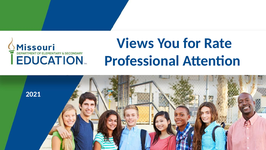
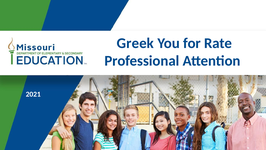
Views: Views -> Greek
